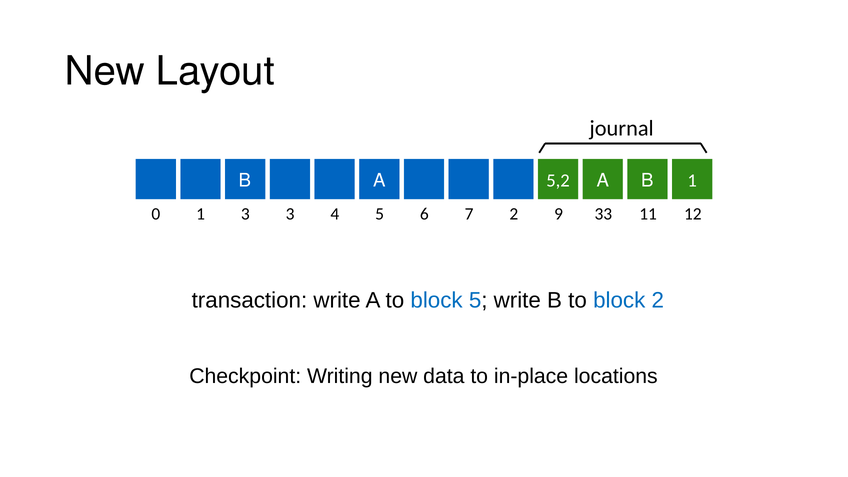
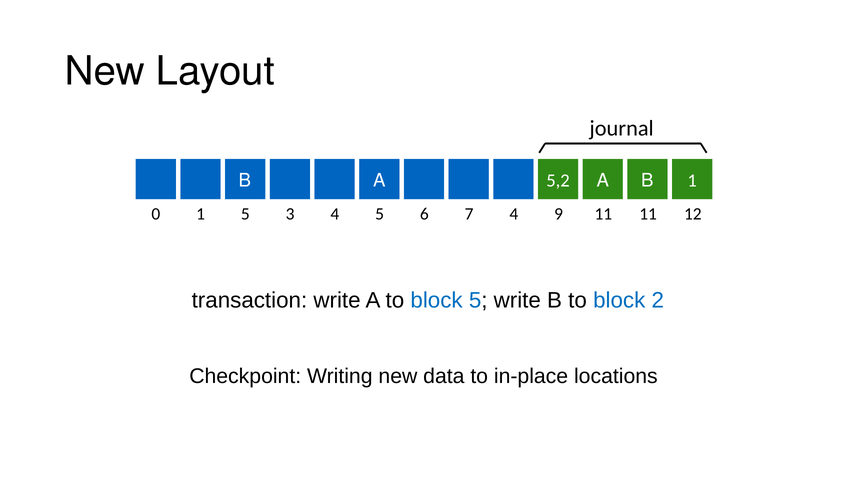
1 3: 3 -> 5
7 2: 2 -> 4
9 33: 33 -> 11
